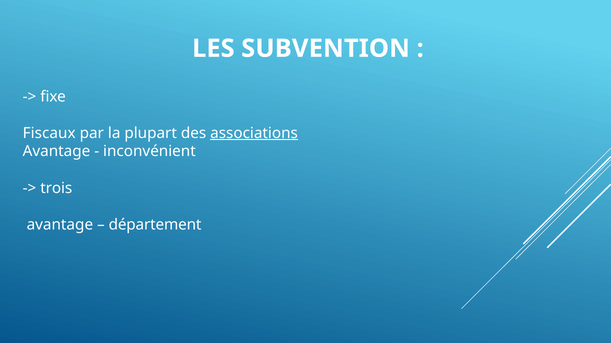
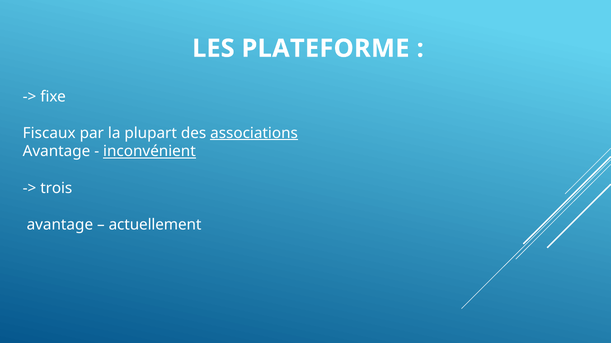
SUBVENTION: SUBVENTION -> PLATEFORME
inconvénient underline: none -> present
département: département -> actuellement
